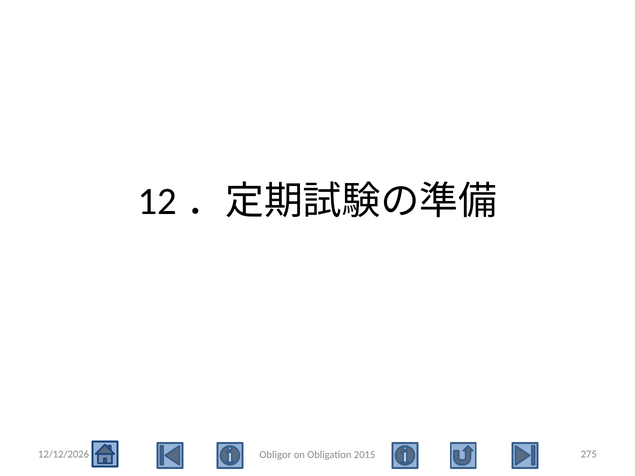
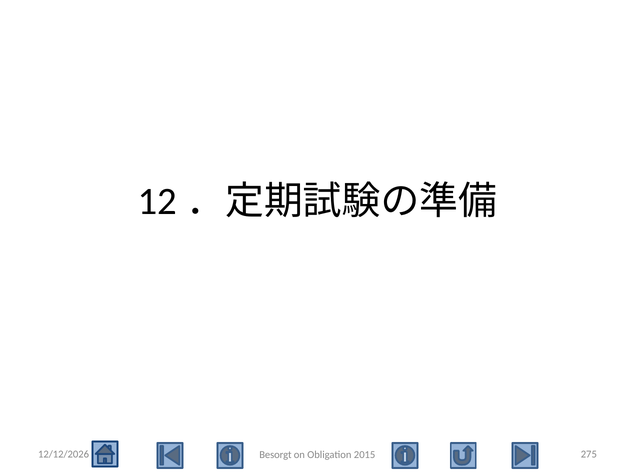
Obligor: Obligor -> Besorgt
